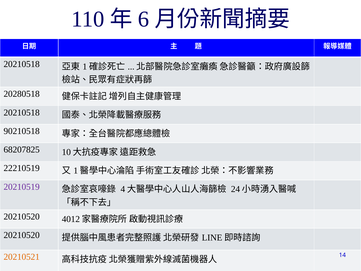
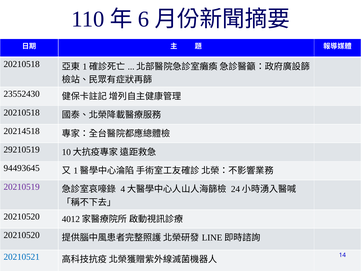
20280518: 20280518 -> 23552430
90210518: 90210518 -> 20214518
68207825: 68207825 -> 29210519
22210519: 22210519 -> 94493645
20210521 colour: orange -> blue
